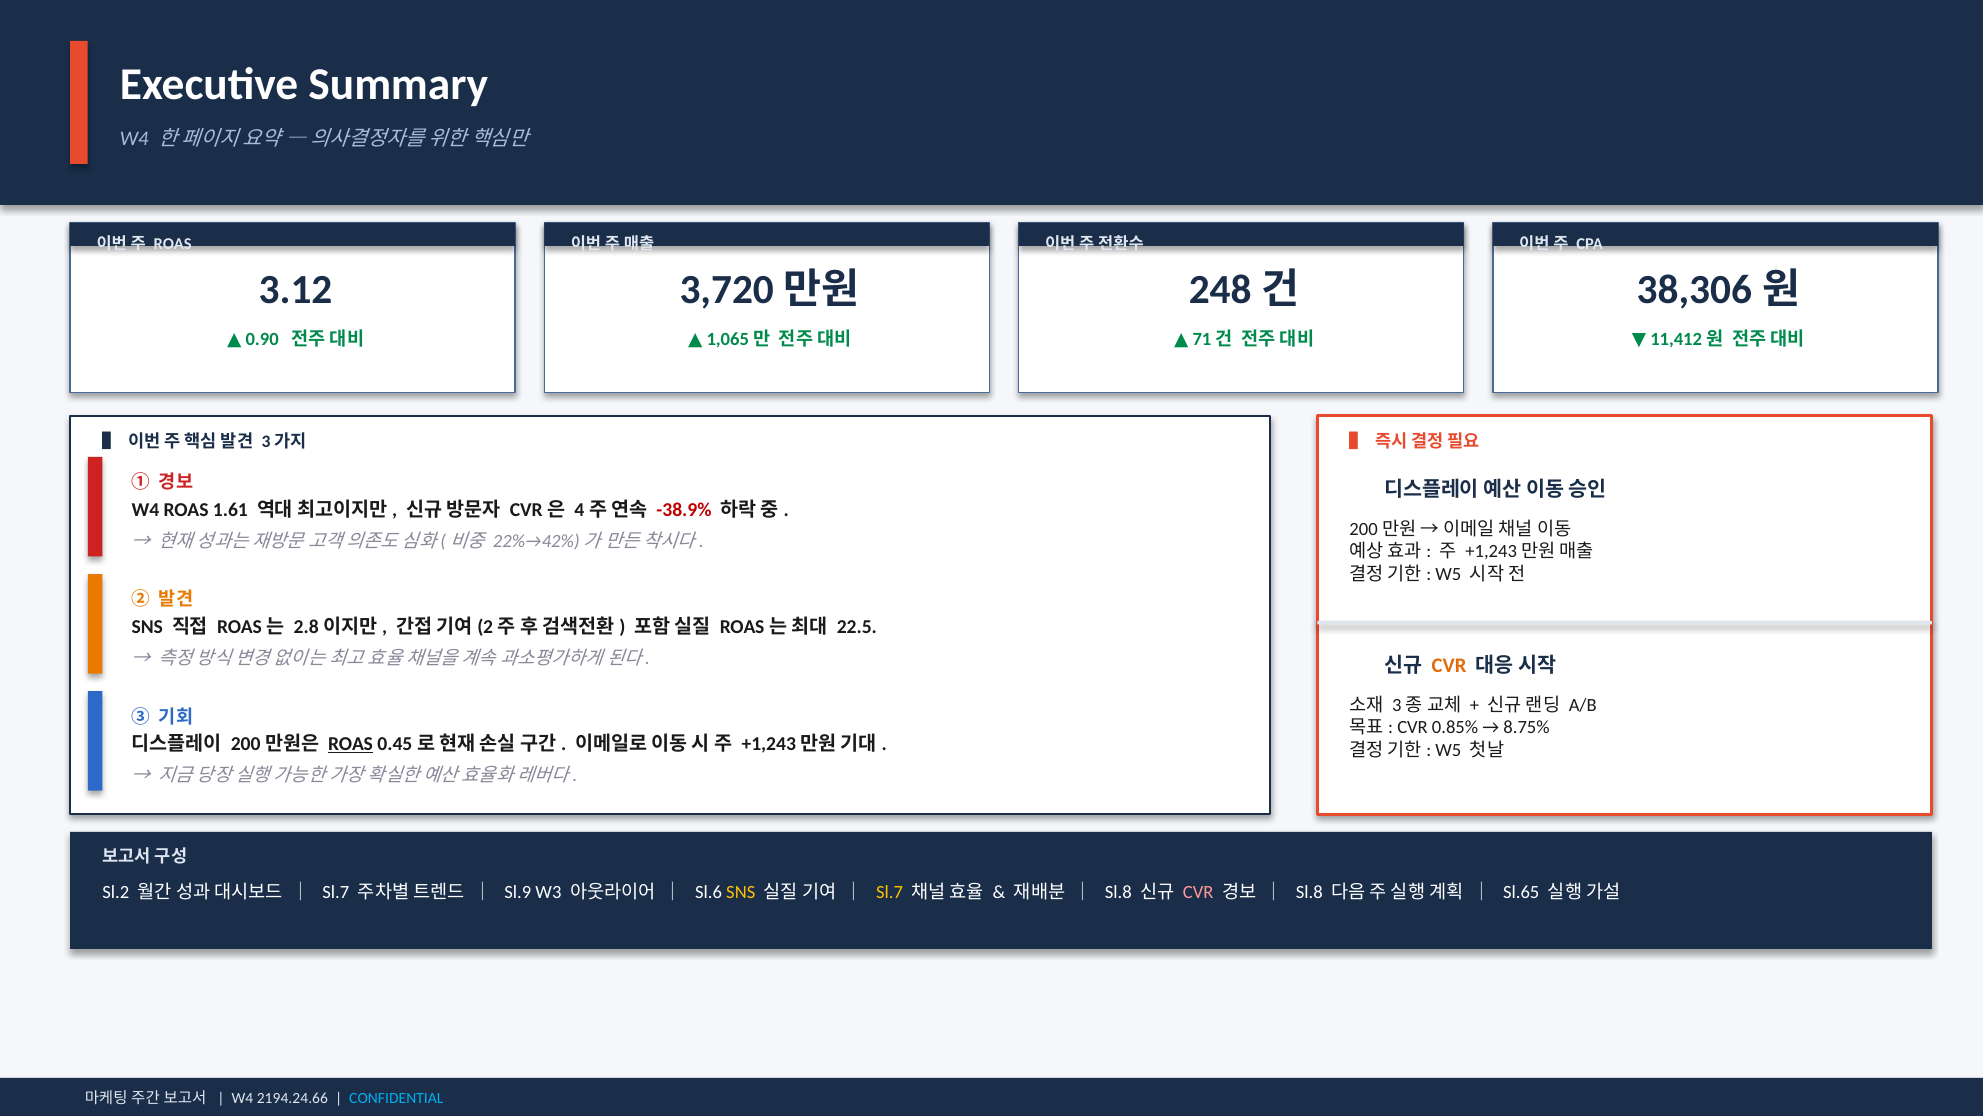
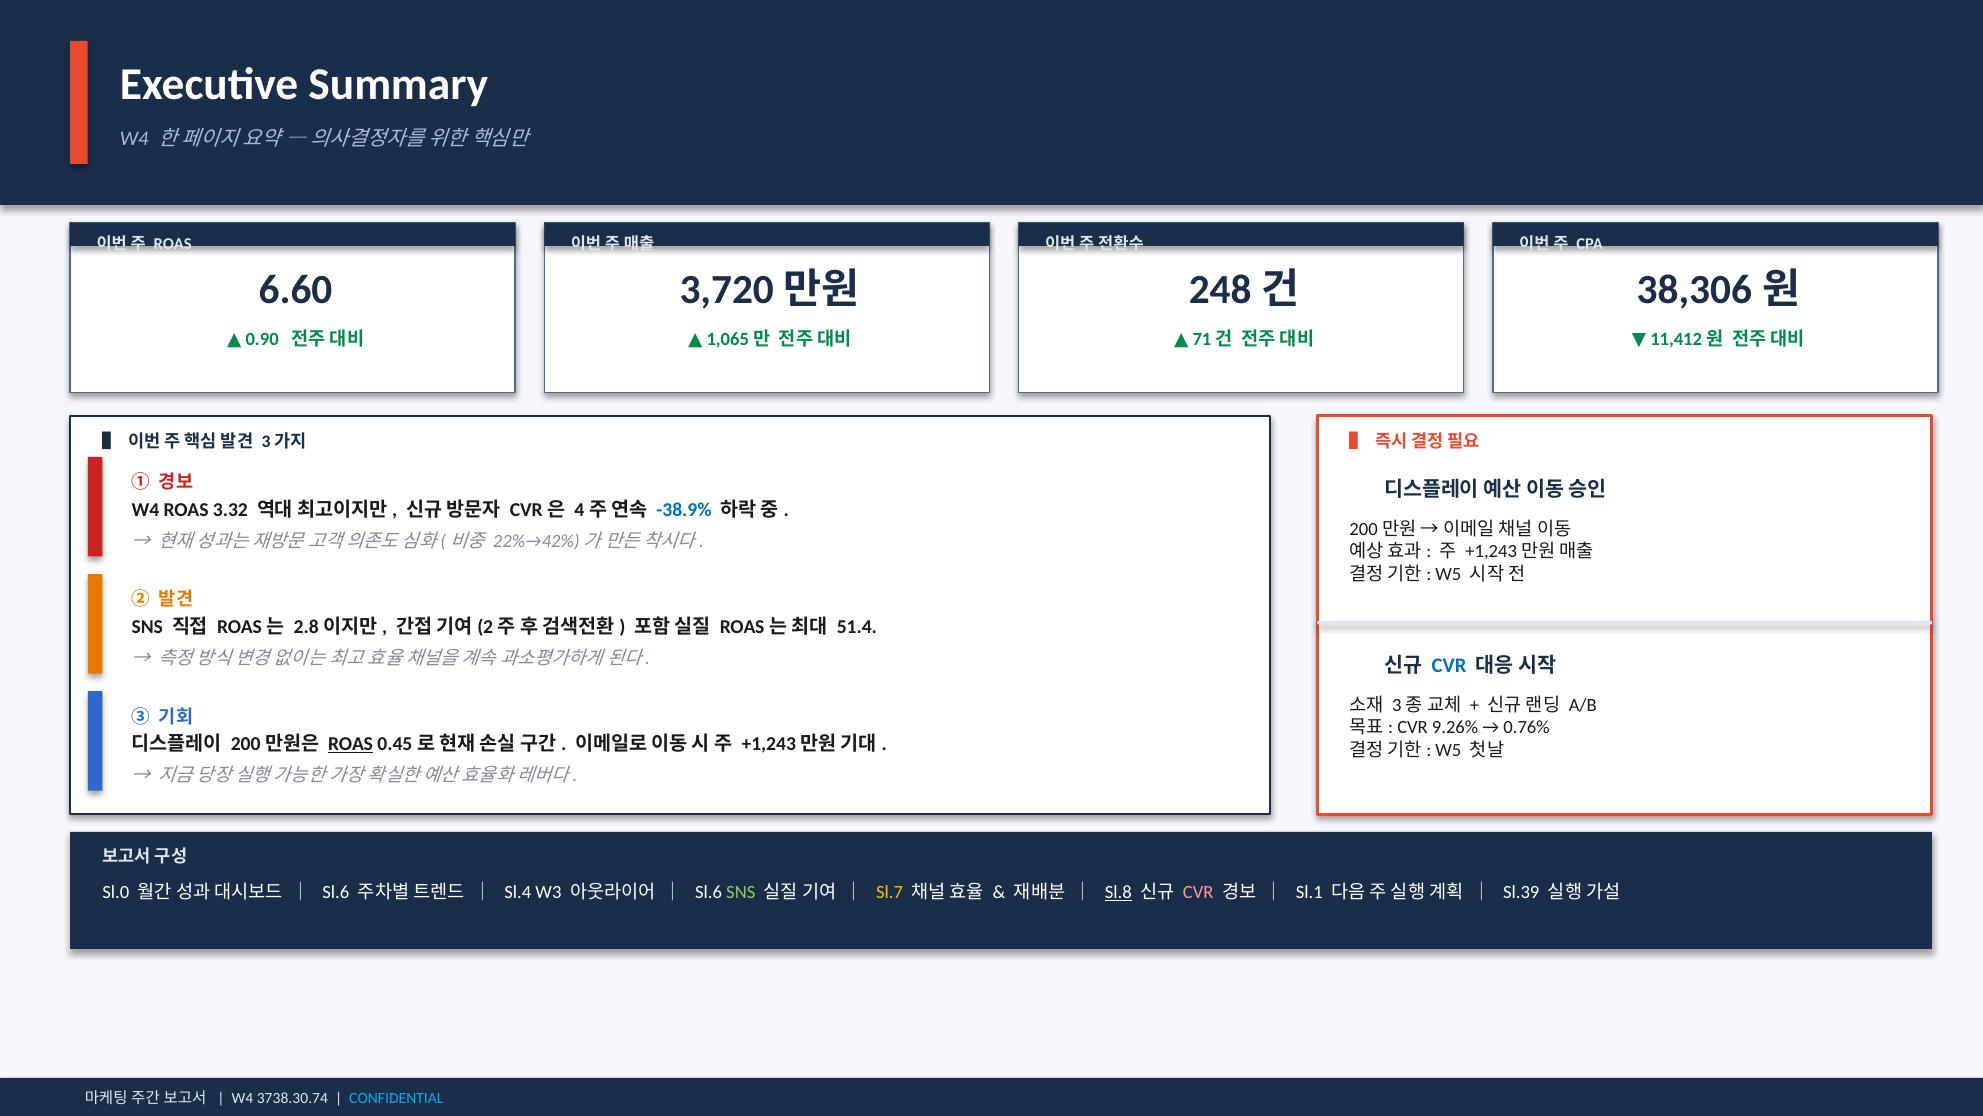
3.12: 3.12 -> 6.60
1.61: 1.61 -> 3.32
-38.9% colour: red -> blue
22.5: 22.5 -> 51.4
CVR at (1449, 665) colour: orange -> blue
0.85%: 0.85% -> 9.26%
8.75%: 8.75% -> 0.76%
Sl.2: Sl.2 -> Sl.0
Sl.7 at (336, 892): Sl.7 -> Sl.6
Sl.9: Sl.9 -> Sl.4
SNS at (741, 892) colour: yellow -> light green
Sl.8 at (1118, 892) underline: none -> present
Sl.8 at (1309, 892): Sl.8 -> Sl.1
Sl.65: Sl.65 -> Sl.39
2194.24.66: 2194.24.66 -> 3738.30.74
